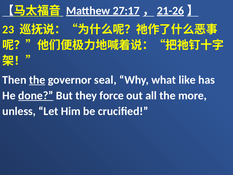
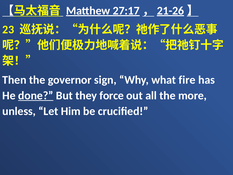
the at (37, 80) underline: present -> none
seal: seal -> sign
like: like -> fire
